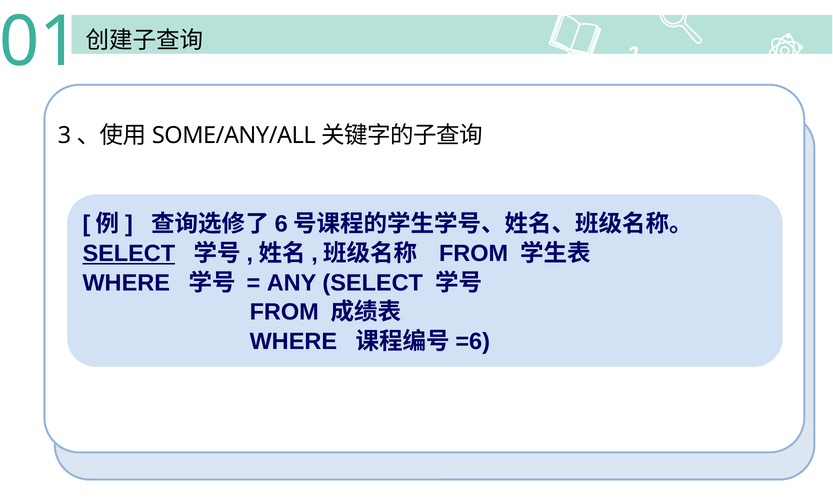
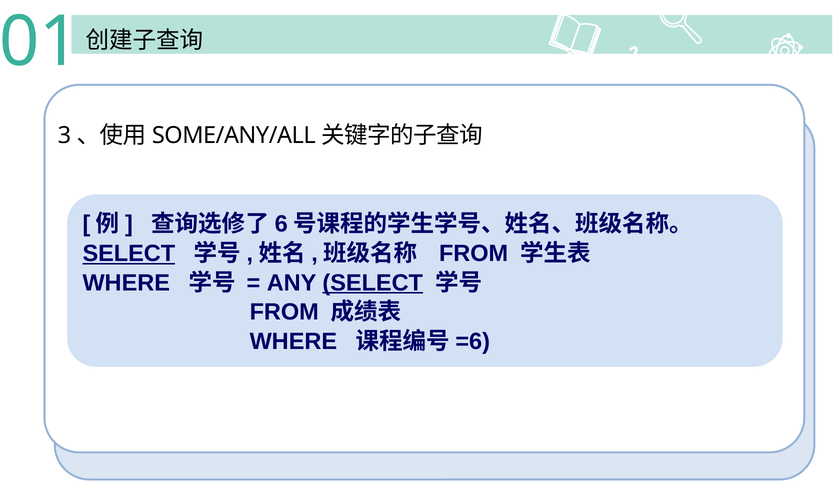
SELECT at (373, 283) underline: none -> present
